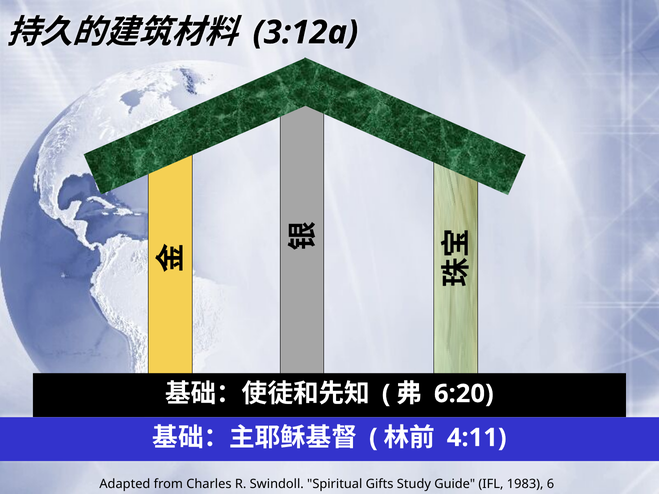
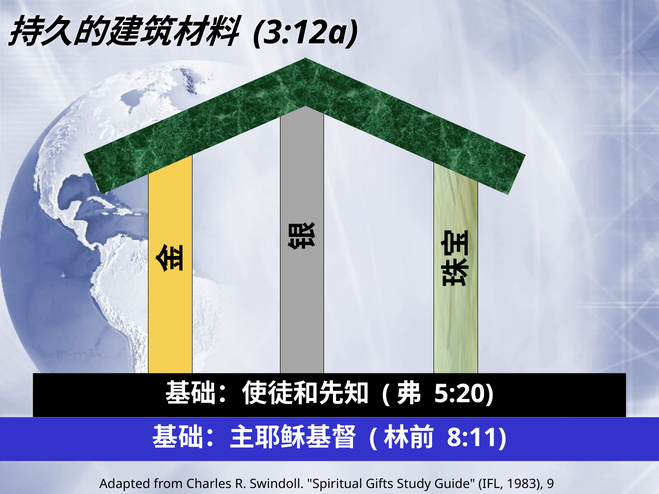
6:20: 6:20 -> 5:20
4:11: 4:11 -> 8:11
6: 6 -> 9
